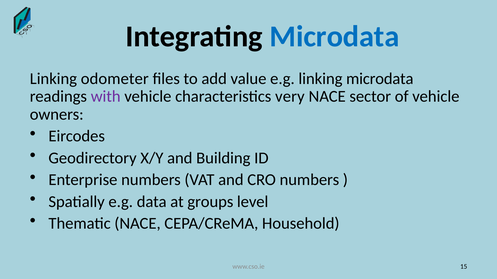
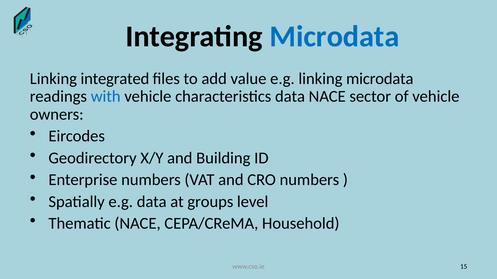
odometer: odometer -> integrated
with colour: purple -> blue
characteristics very: very -> data
